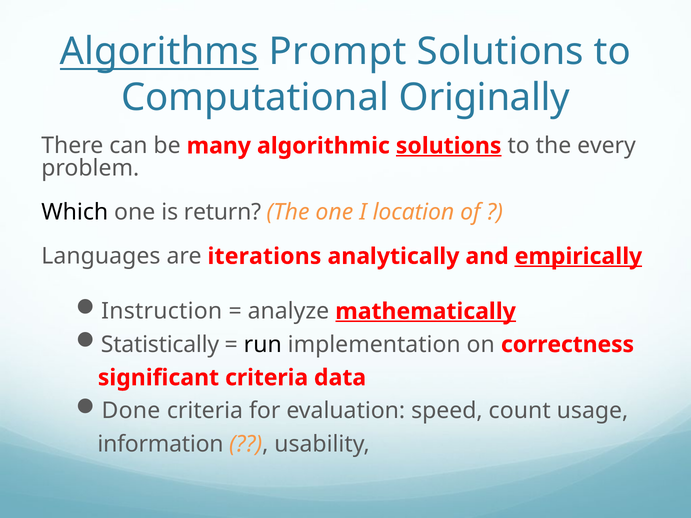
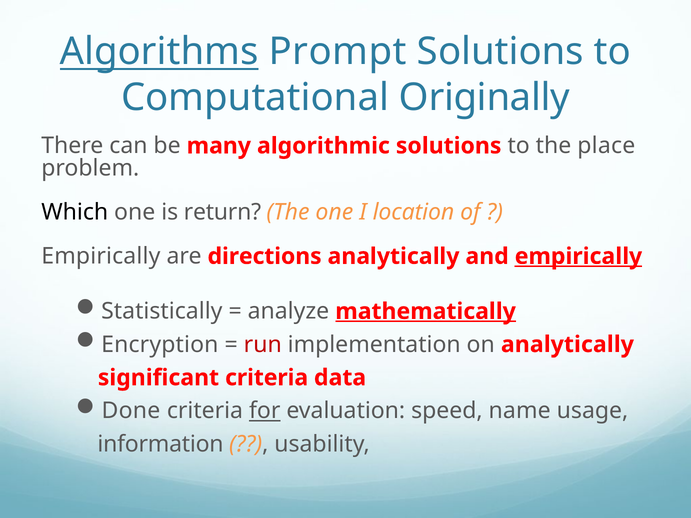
solutions at (449, 146) underline: present -> none
every: every -> place
Languages at (101, 256): Languages -> Empirically
iterations: iterations -> directions
Instruction: Instruction -> Statistically
Statistically: Statistically -> Encryption
run colour: black -> red
on correctness: correctness -> analytically
for underline: none -> present
count: count -> name
